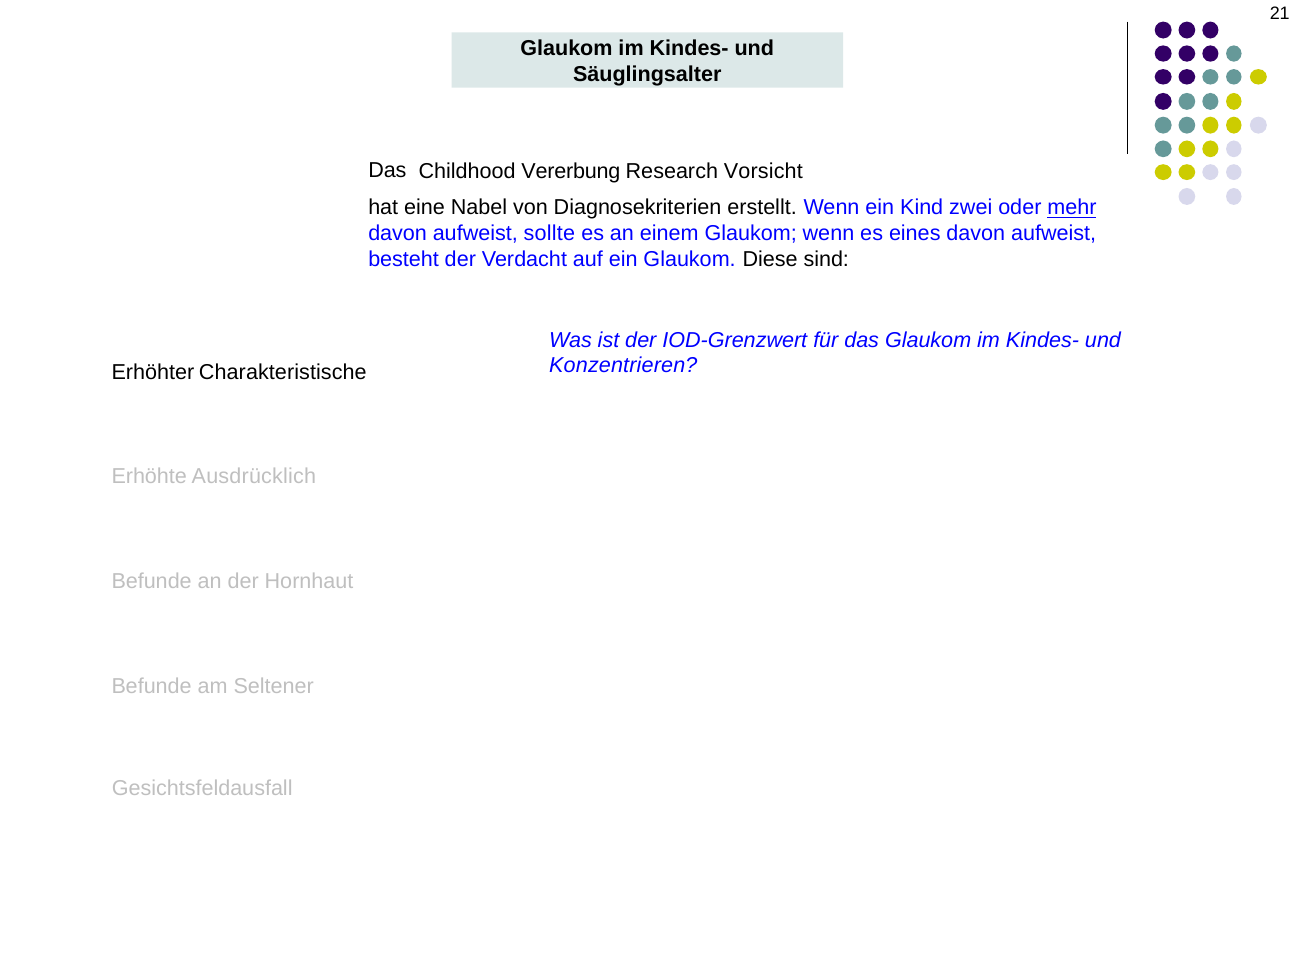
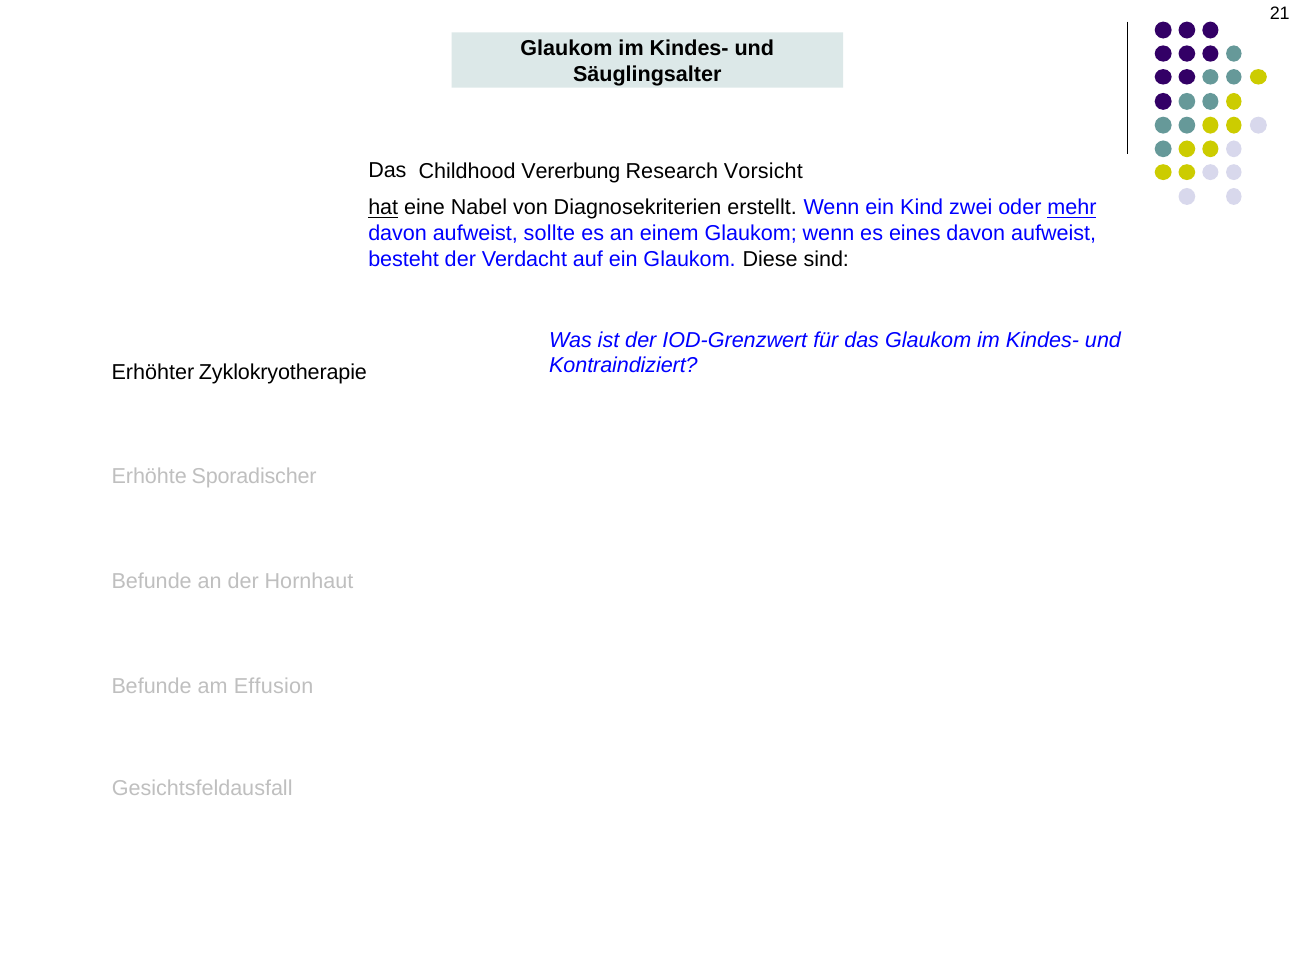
hat underline: none -> present
Konzentrieren: Konzentrieren -> Kontraindiziert
Charakteristische: Charakteristische -> Zyklokryotherapie
Ausdrücklich: Ausdrücklich -> Sporadischer
Seltener: Seltener -> Effusion
